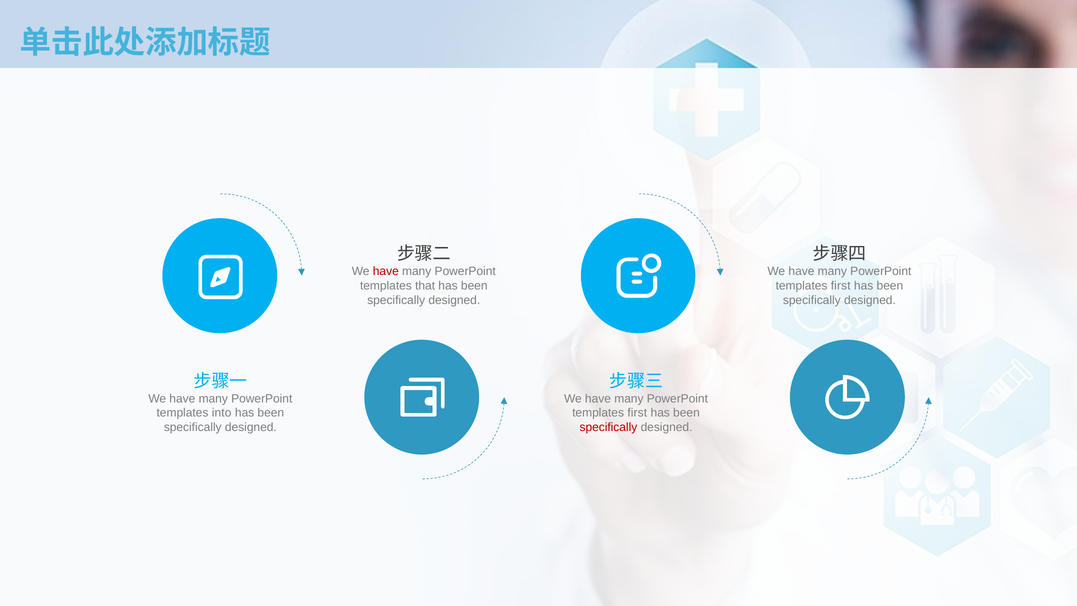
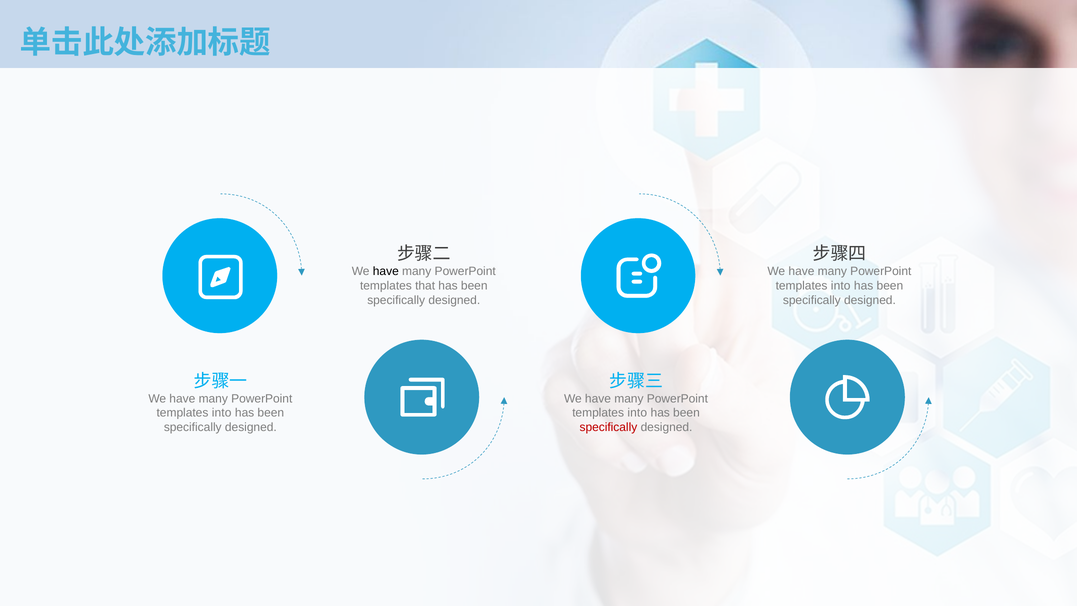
have at (386, 271) colour: red -> black
first at (841, 286): first -> into
first at (637, 413): first -> into
